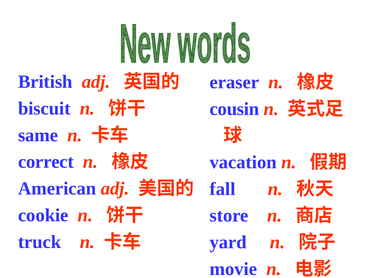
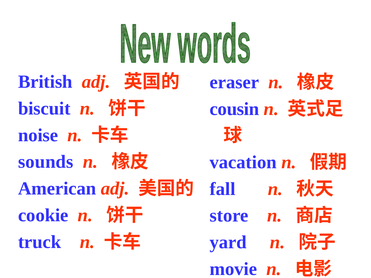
same: same -> noise
correct: correct -> sounds
